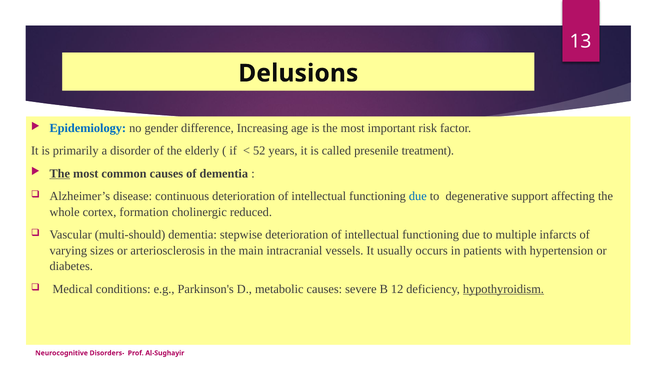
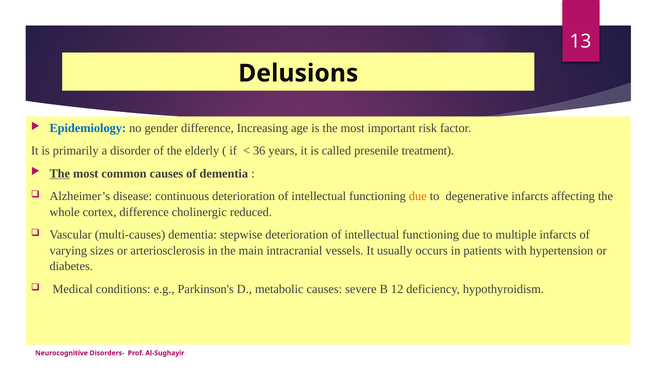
52: 52 -> 36
due at (418, 196) colour: blue -> orange
degenerative support: support -> infarcts
cortex formation: formation -> difference
multi-should: multi-should -> multi-causes
hypothyroidism underline: present -> none
